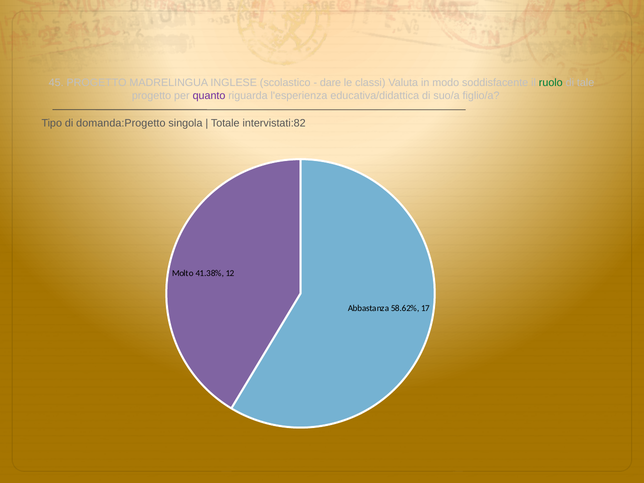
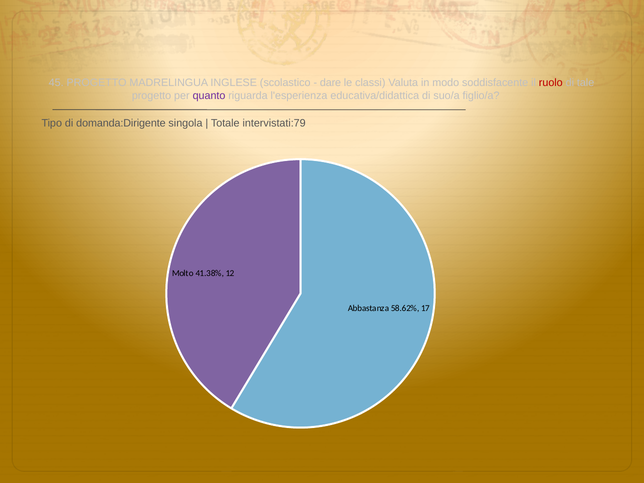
ruolo colour: green -> red
domanda:Progetto: domanda:Progetto -> domanda:Dirigente
intervistati:82: intervistati:82 -> intervistati:79
